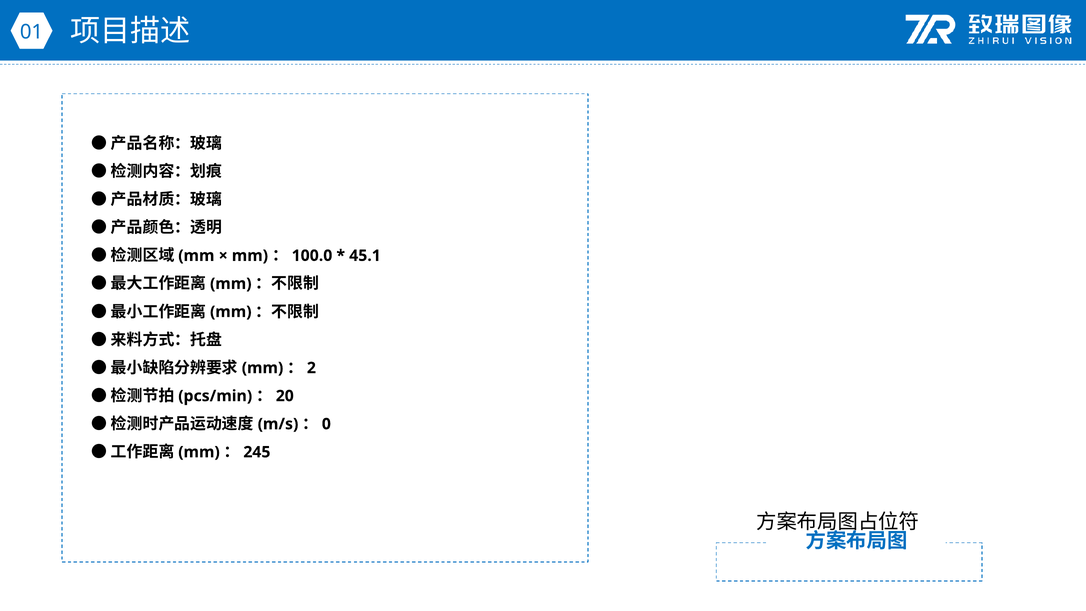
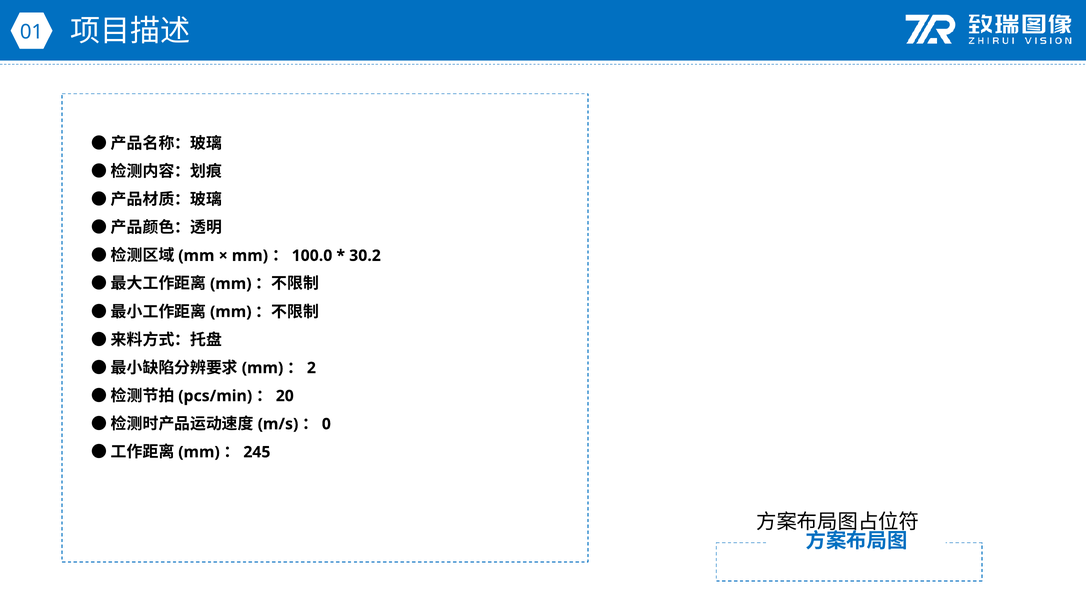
45.1: 45.1 -> 30.2
